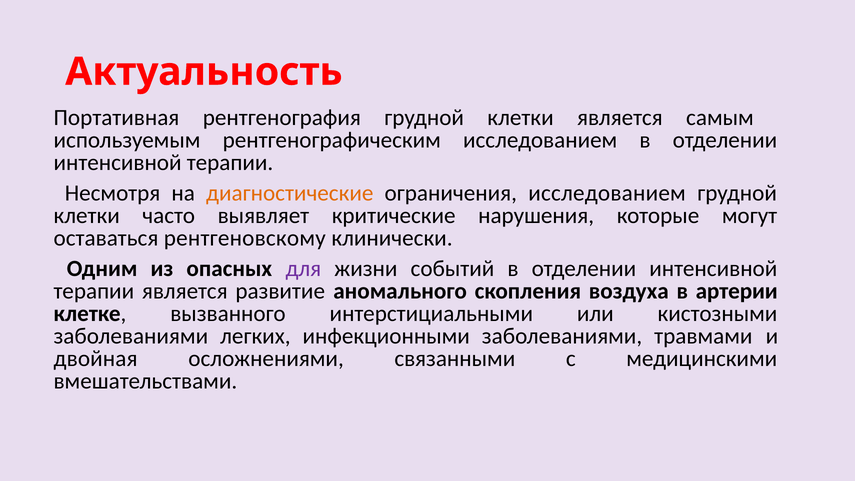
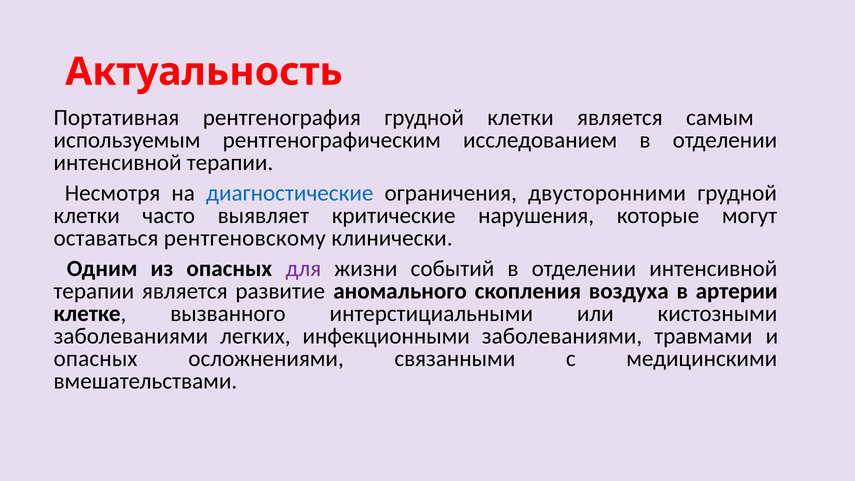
диагностические colour: orange -> blue
ограничения исследованием: исследованием -> двусторонними
двойная at (96, 359): двойная -> опасных
